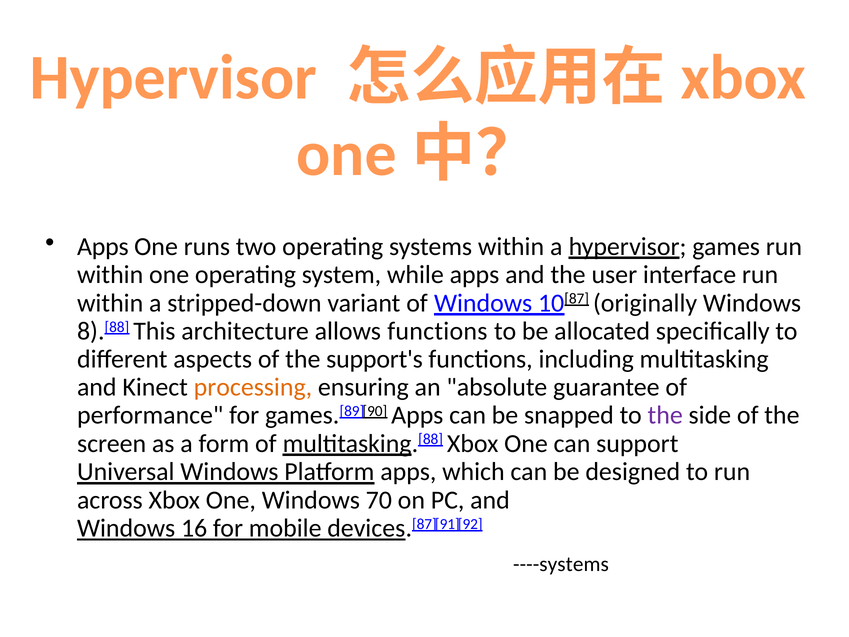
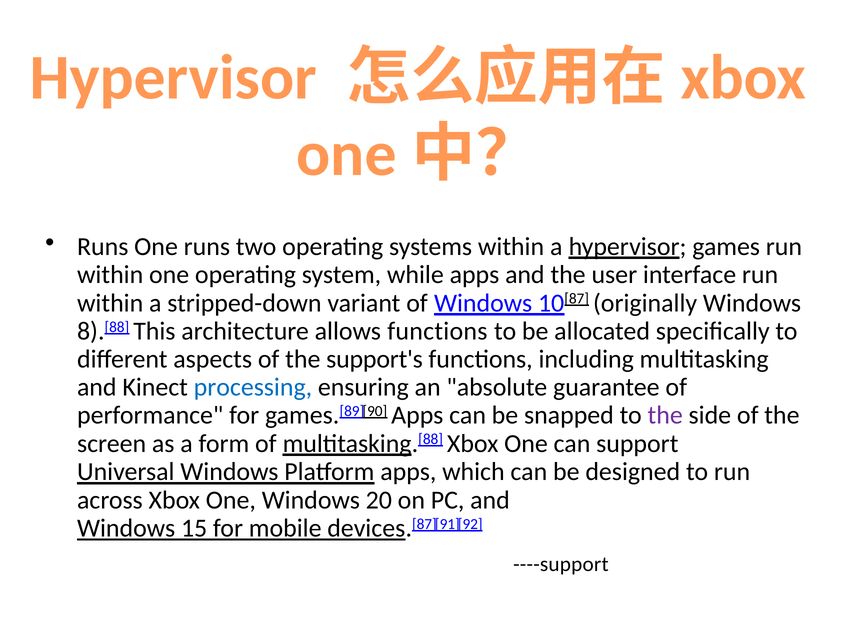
Apps at (103, 246): Apps -> Runs
processing colour: orange -> blue
70: 70 -> 20
16: 16 -> 15
----systems: ----systems -> ----support
